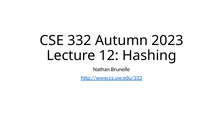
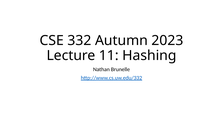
12: 12 -> 11
